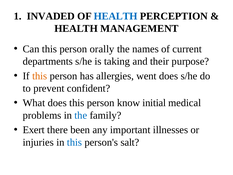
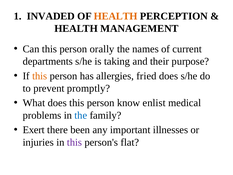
HEALTH at (116, 16) colour: blue -> orange
went: went -> fried
confident: confident -> promptly
initial: initial -> enlist
this at (74, 142) colour: blue -> purple
salt: salt -> flat
